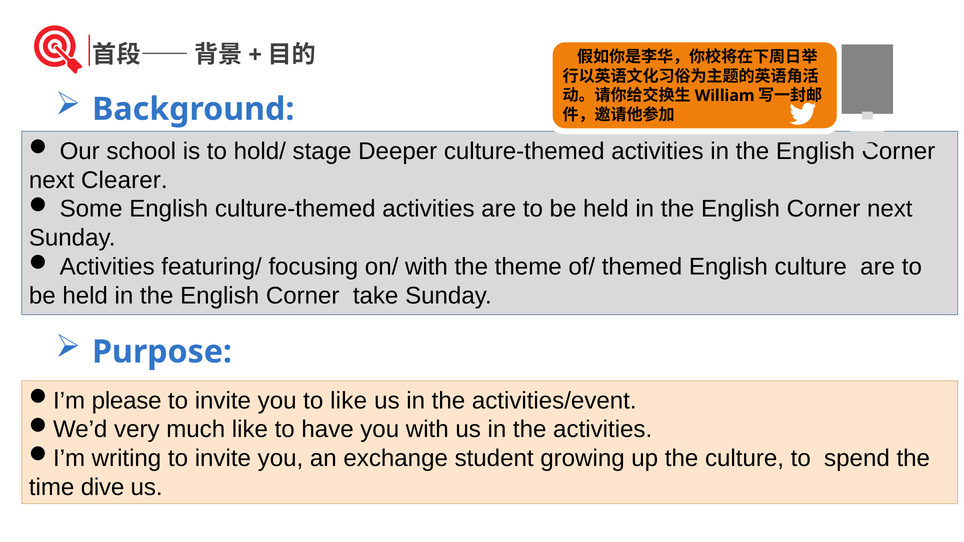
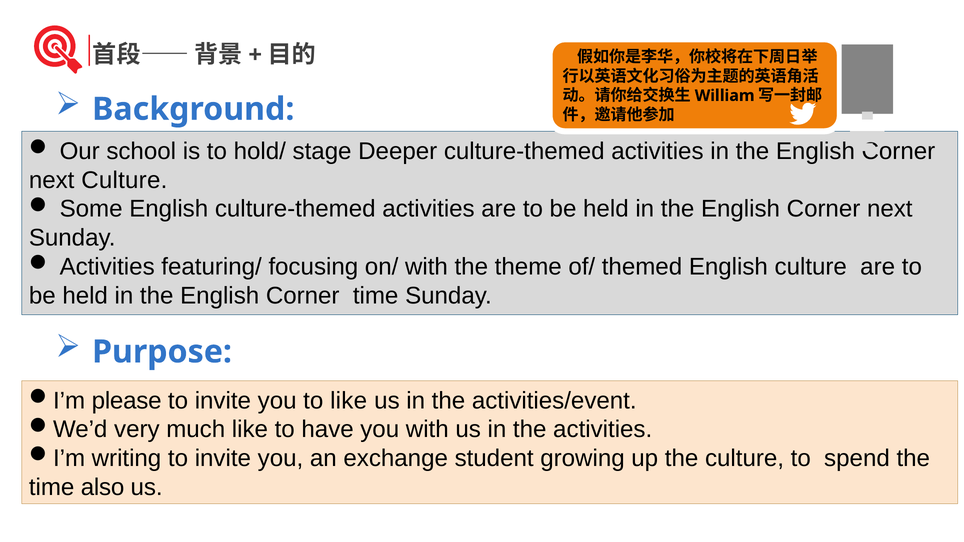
next Clearer: Clearer -> Culture
Corner take: take -> time
dive: dive -> also
